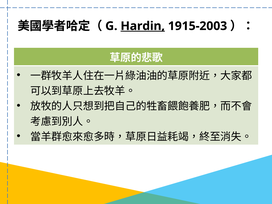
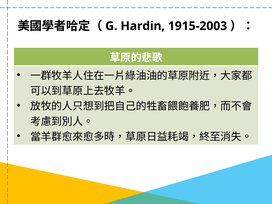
Hardin underline: present -> none
